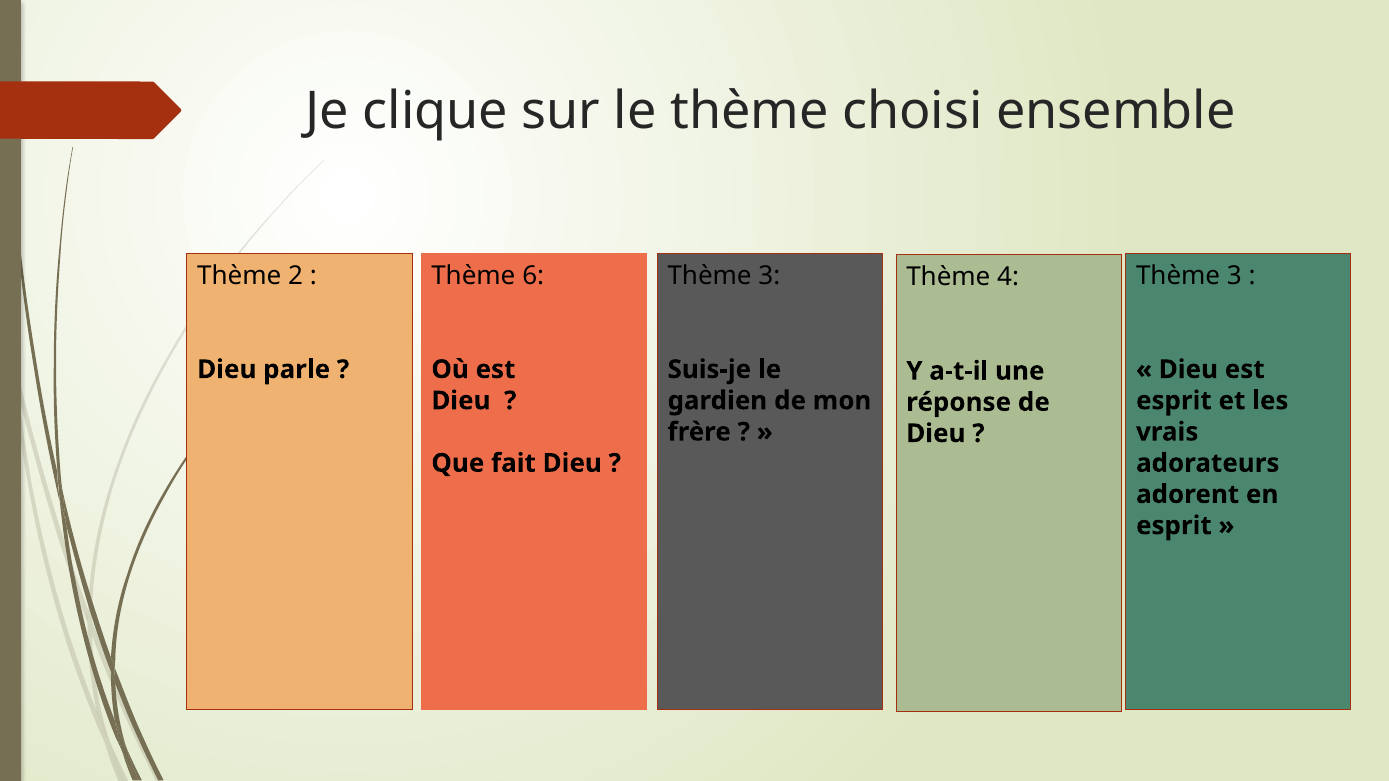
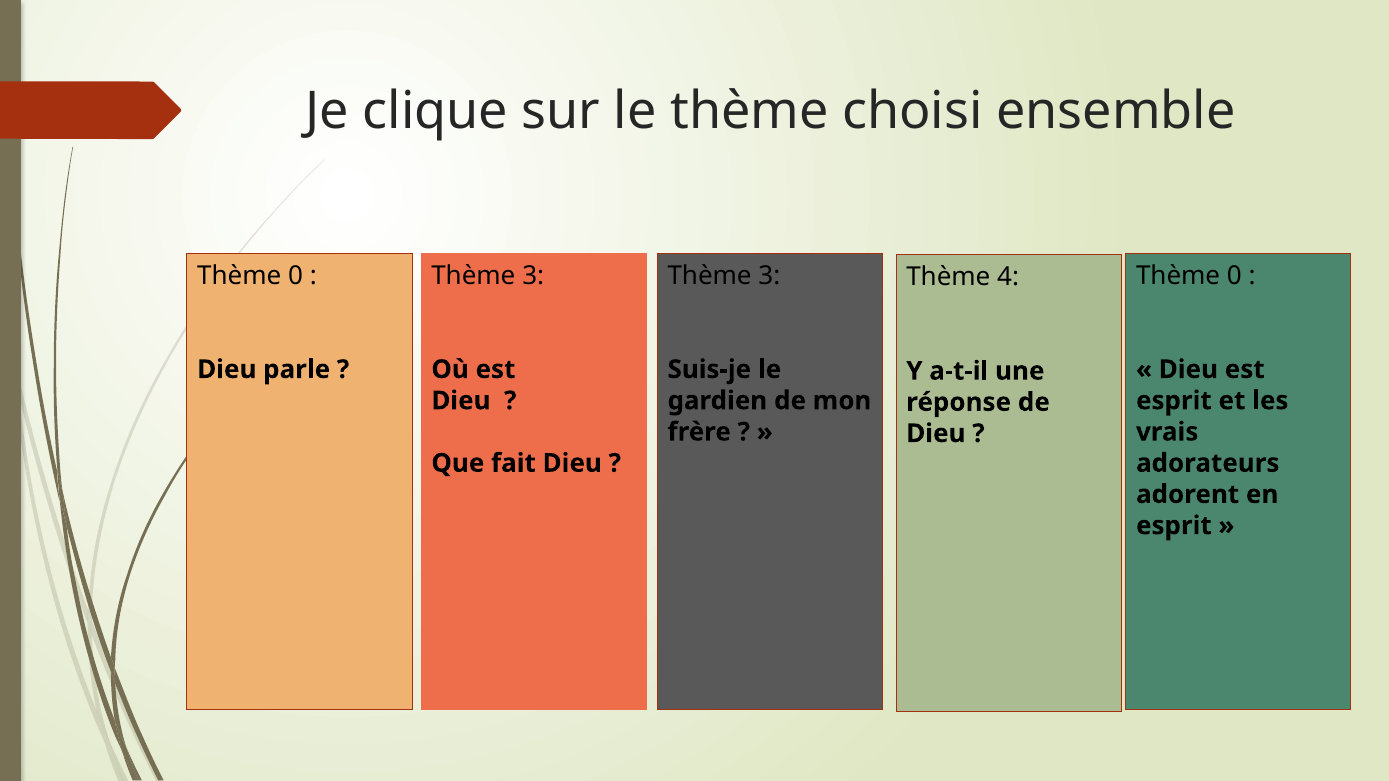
2 at (296, 276): 2 -> 0
6 at (533, 276): 6 -> 3
3 at (1234, 276): 3 -> 0
